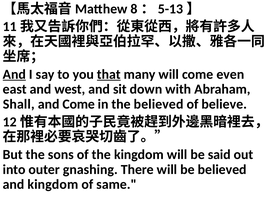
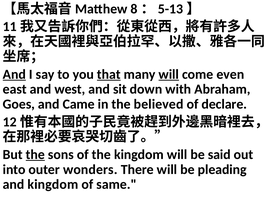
will at (169, 74) underline: none -> present
Shall: Shall -> Goes
and Come: Come -> Came
believe: believe -> declare
the at (35, 155) underline: none -> present
gnashing: gnashing -> wonders
be believed: believed -> pleading
